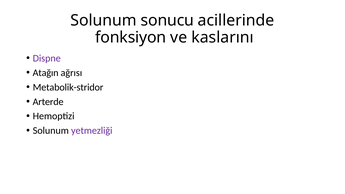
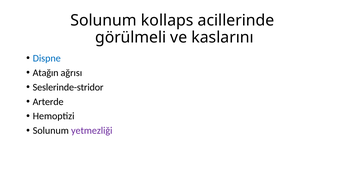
sonucu: sonucu -> kollaps
fonksiyon: fonksiyon -> görülmeli
Dispne colour: purple -> blue
Metabolik-stridor: Metabolik-stridor -> Seslerinde-stridor
